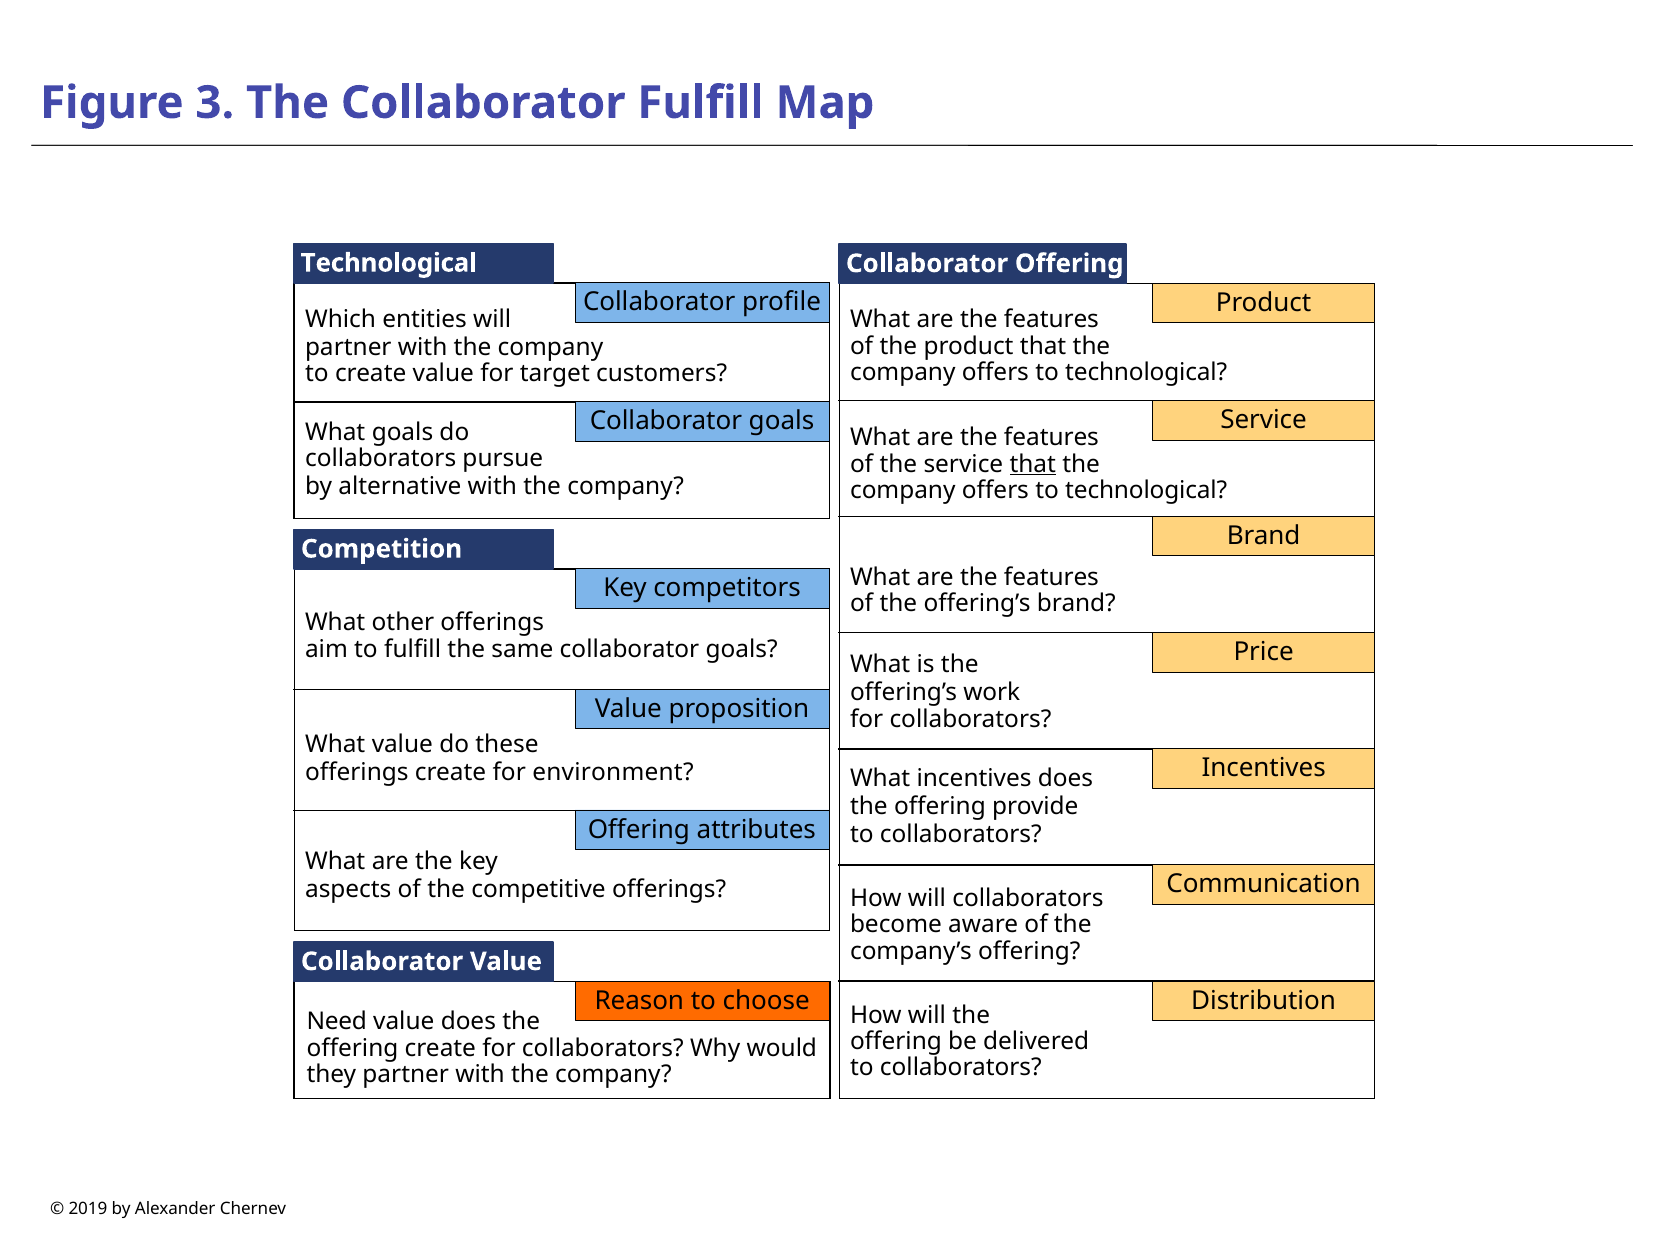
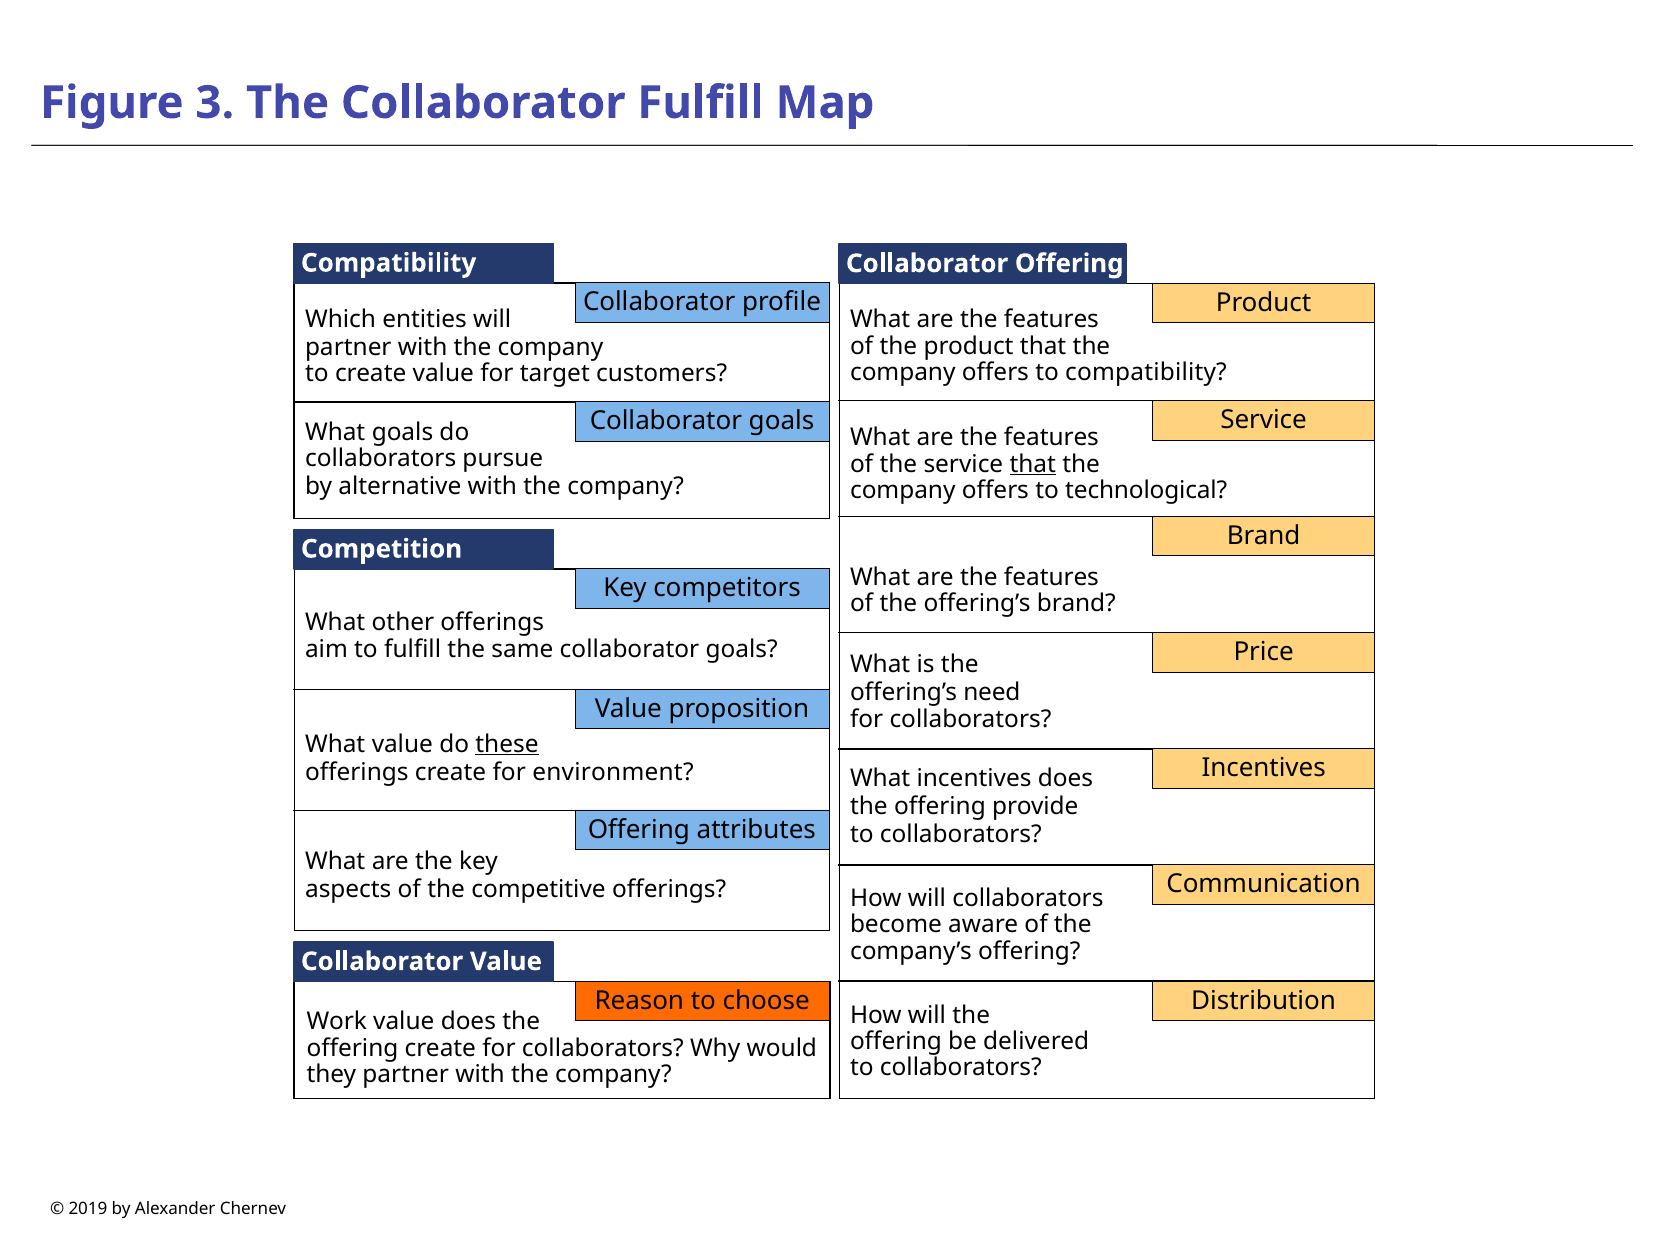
Technological at (389, 263): Technological -> Compatibility
technological at (1146, 372): technological -> compatibility
work: work -> need
these underline: none -> present
Need: Need -> Work
